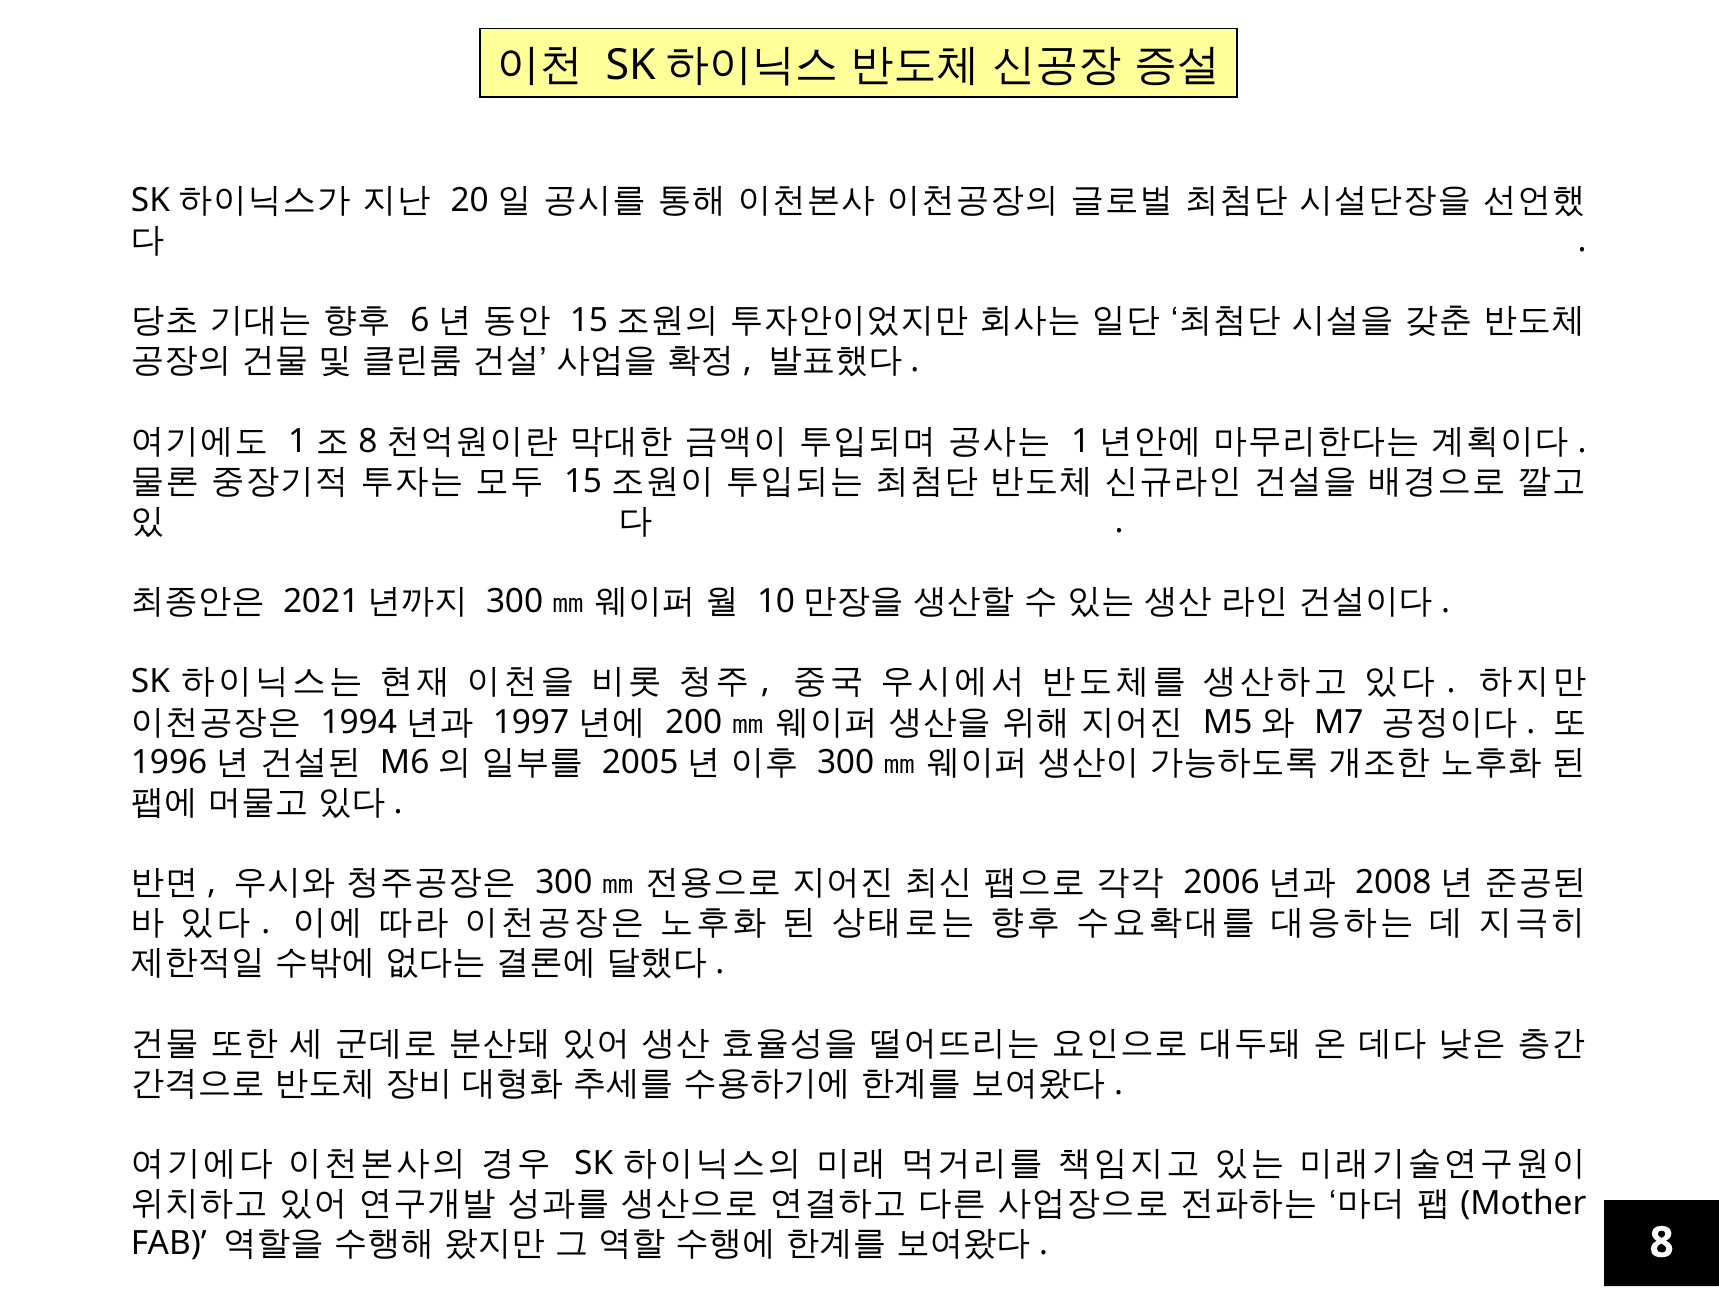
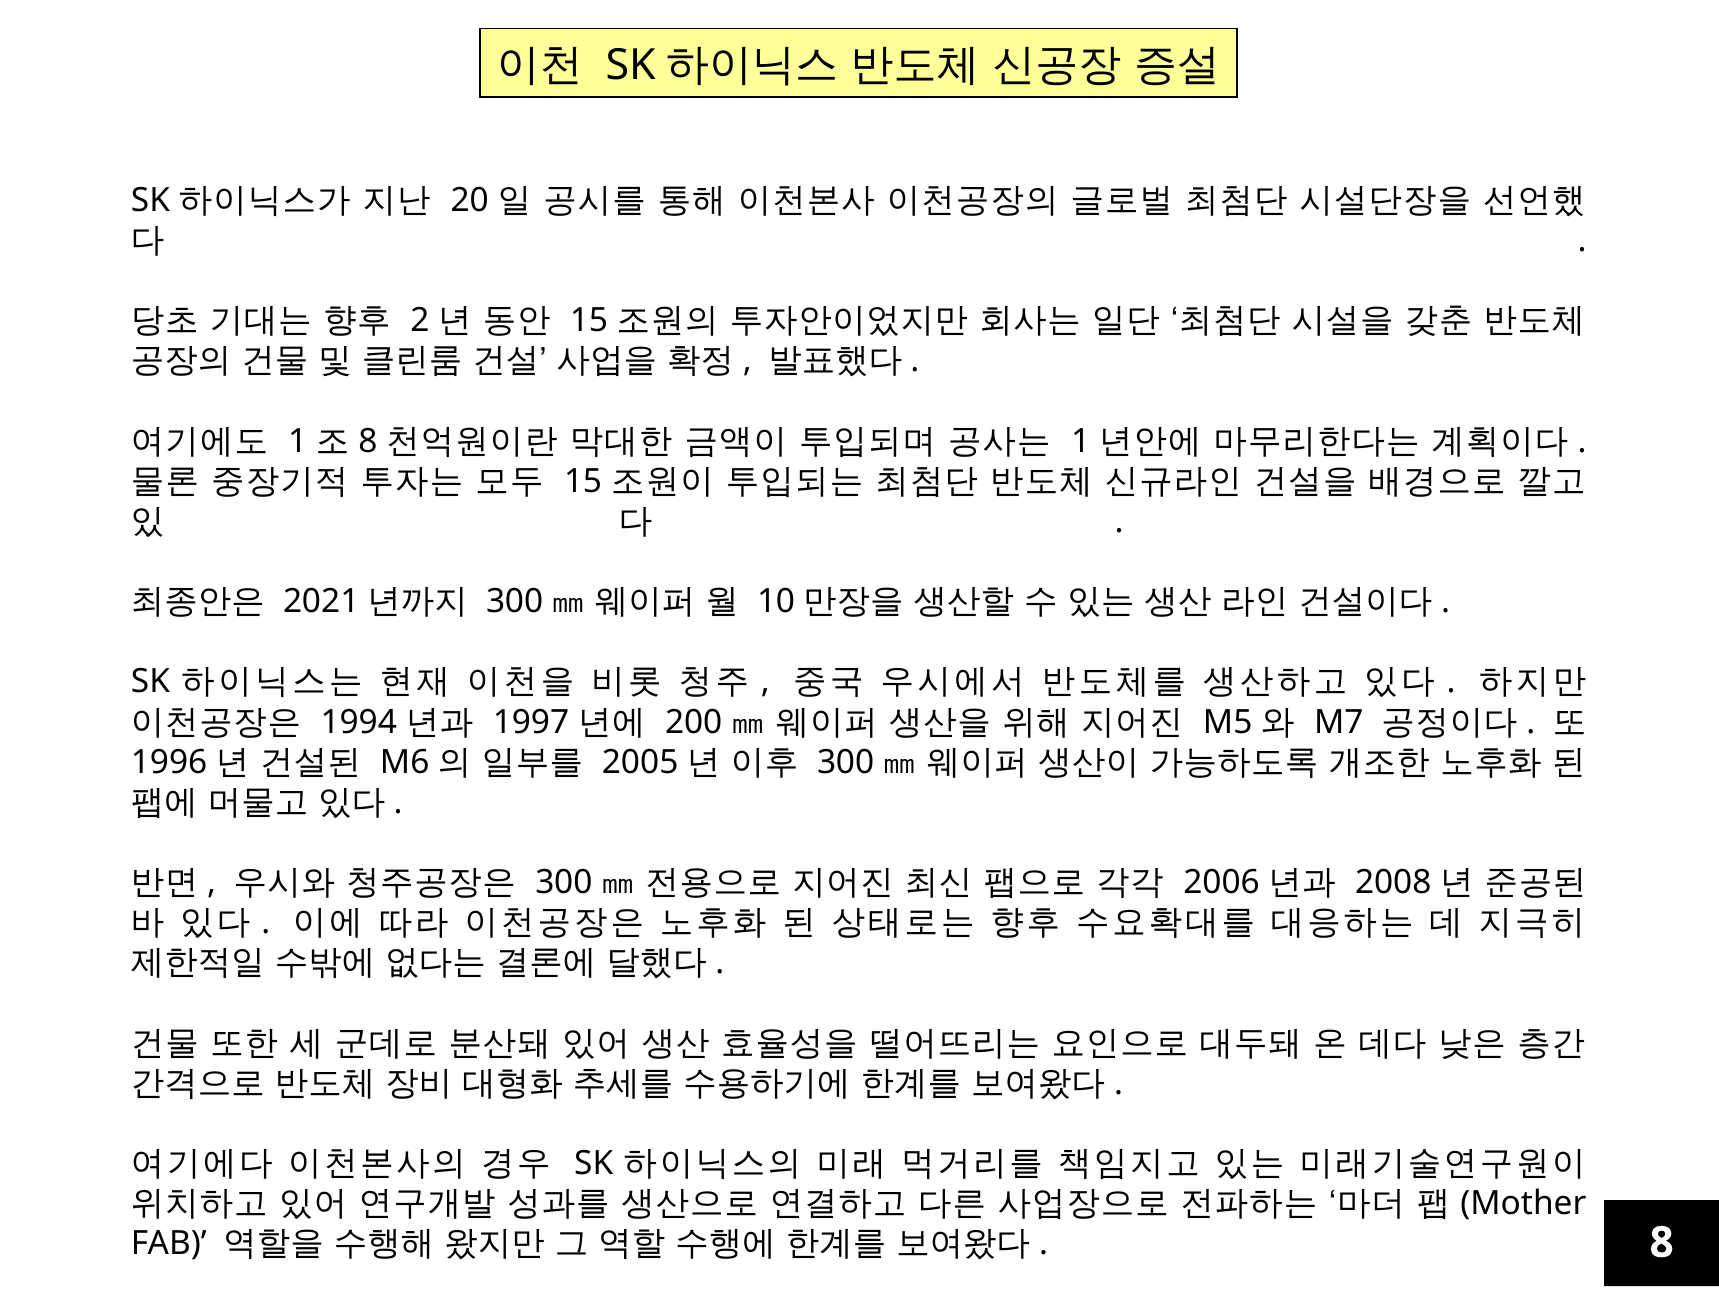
6: 6 -> 2
